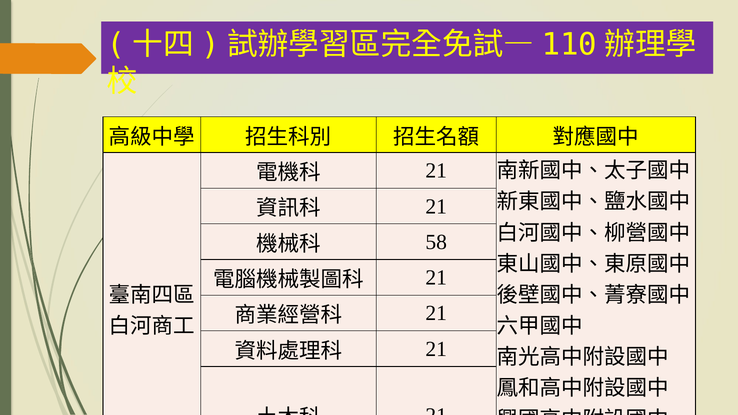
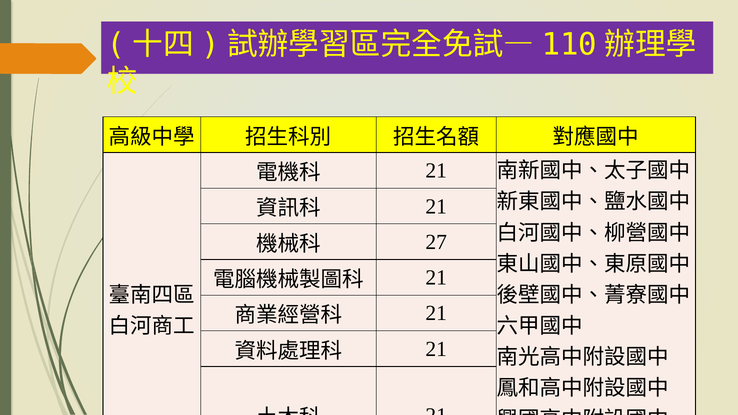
58: 58 -> 27
